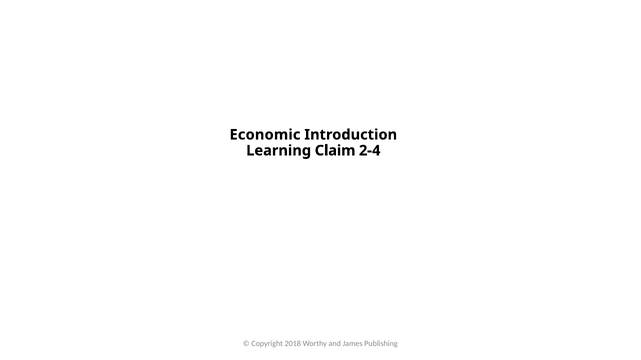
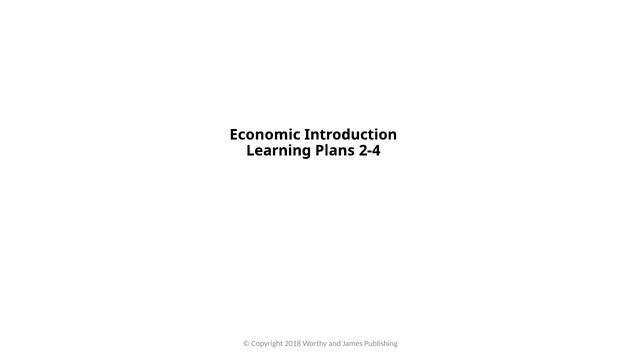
Claim: Claim -> Plans
